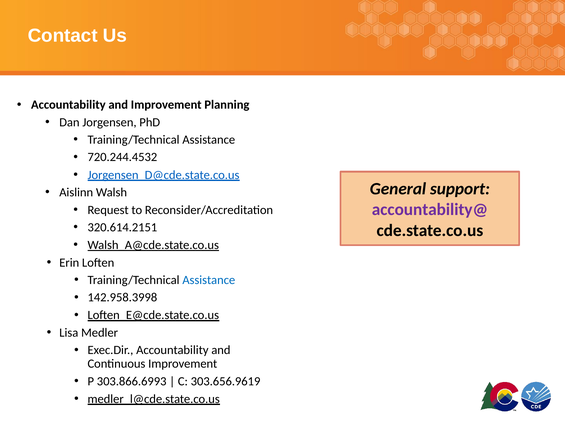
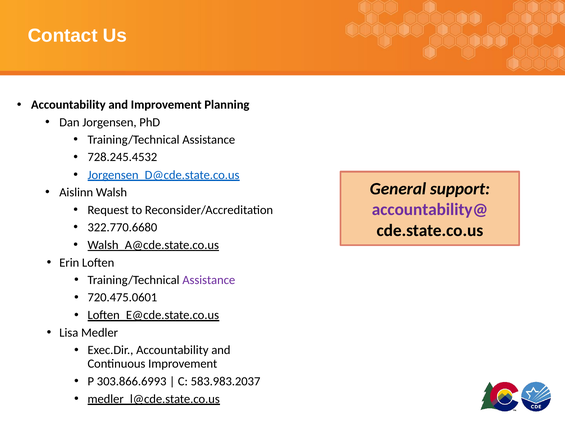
720.244.4532: 720.244.4532 -> 728.245.4532
320.614.2151: 320.614.2151 -> 322.770.6680
Assistance at (209, 280) colour: blue -> purple
142.958.3998: 142.958.3998 -> 720.475.0601
303.656.9619: 303.656.9619 -> 583.983.2037
